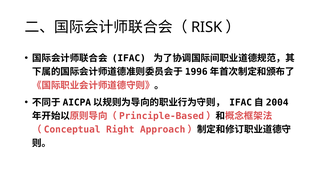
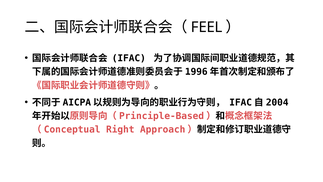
RISK: RISK -> FEEL
